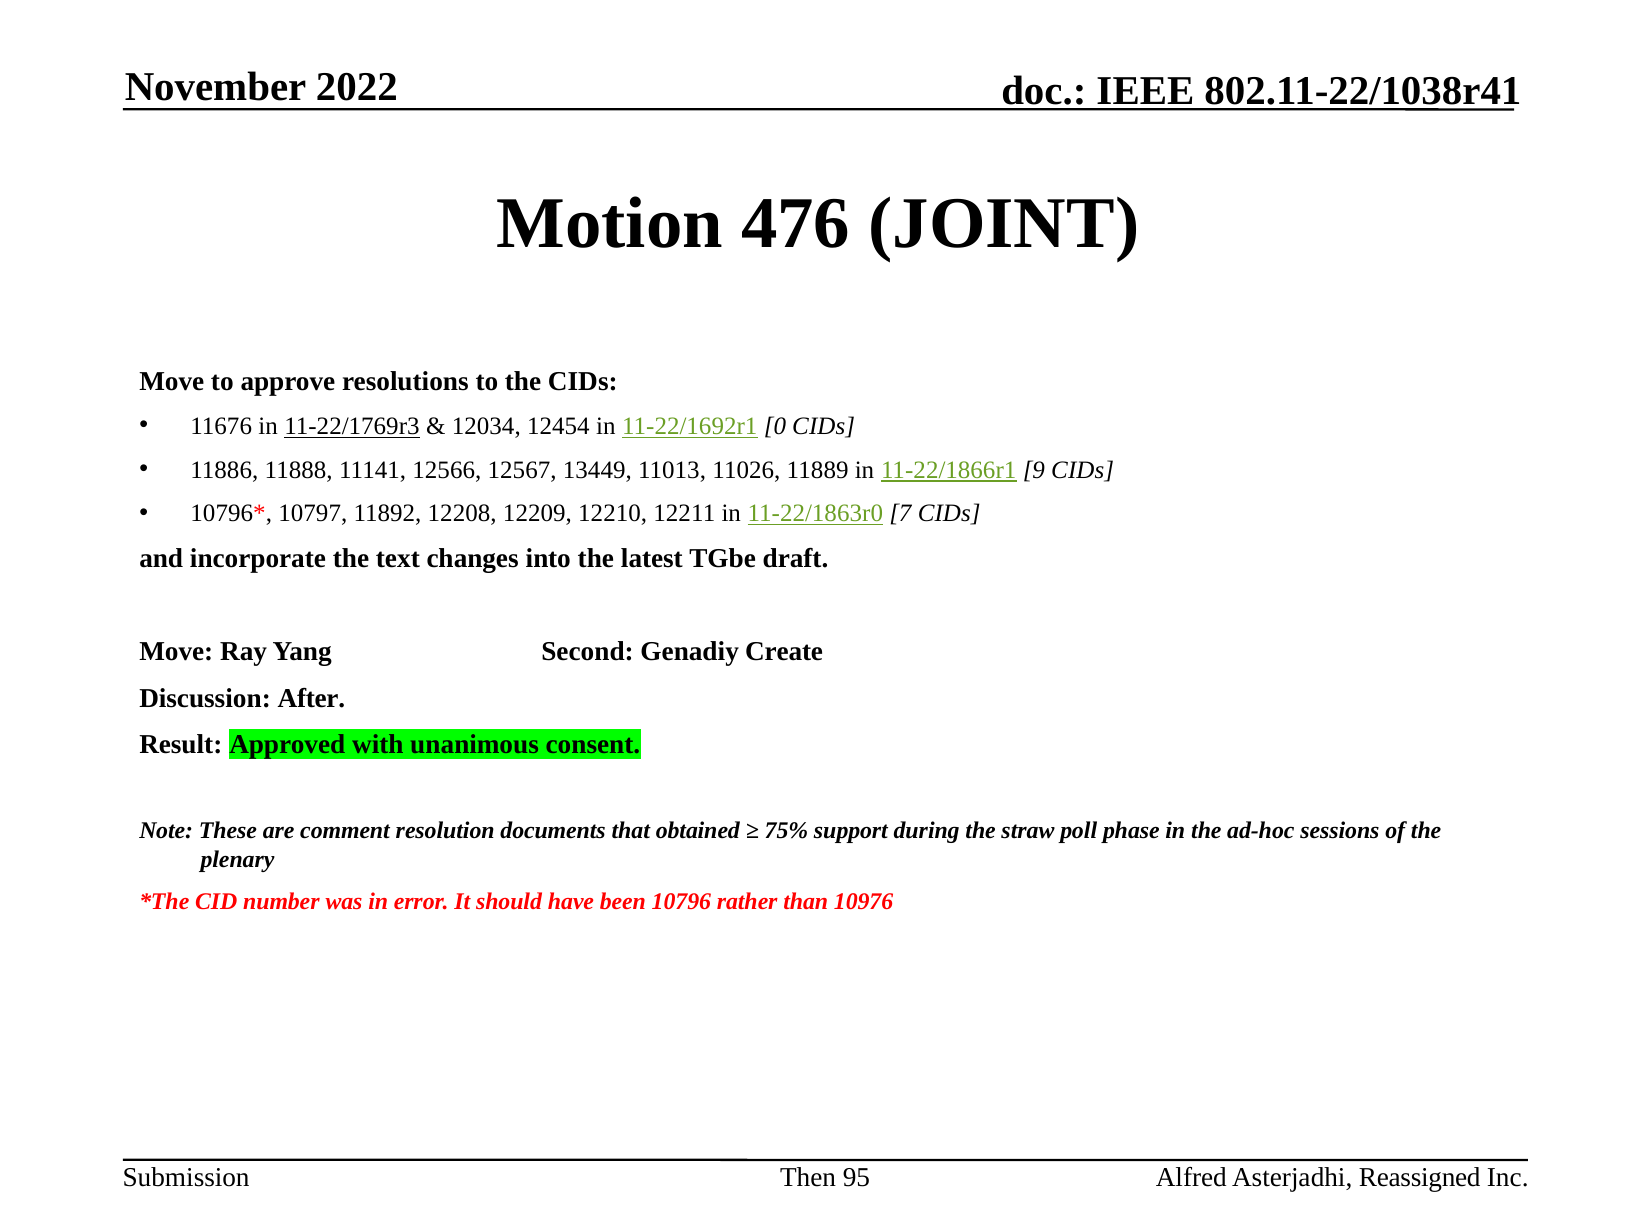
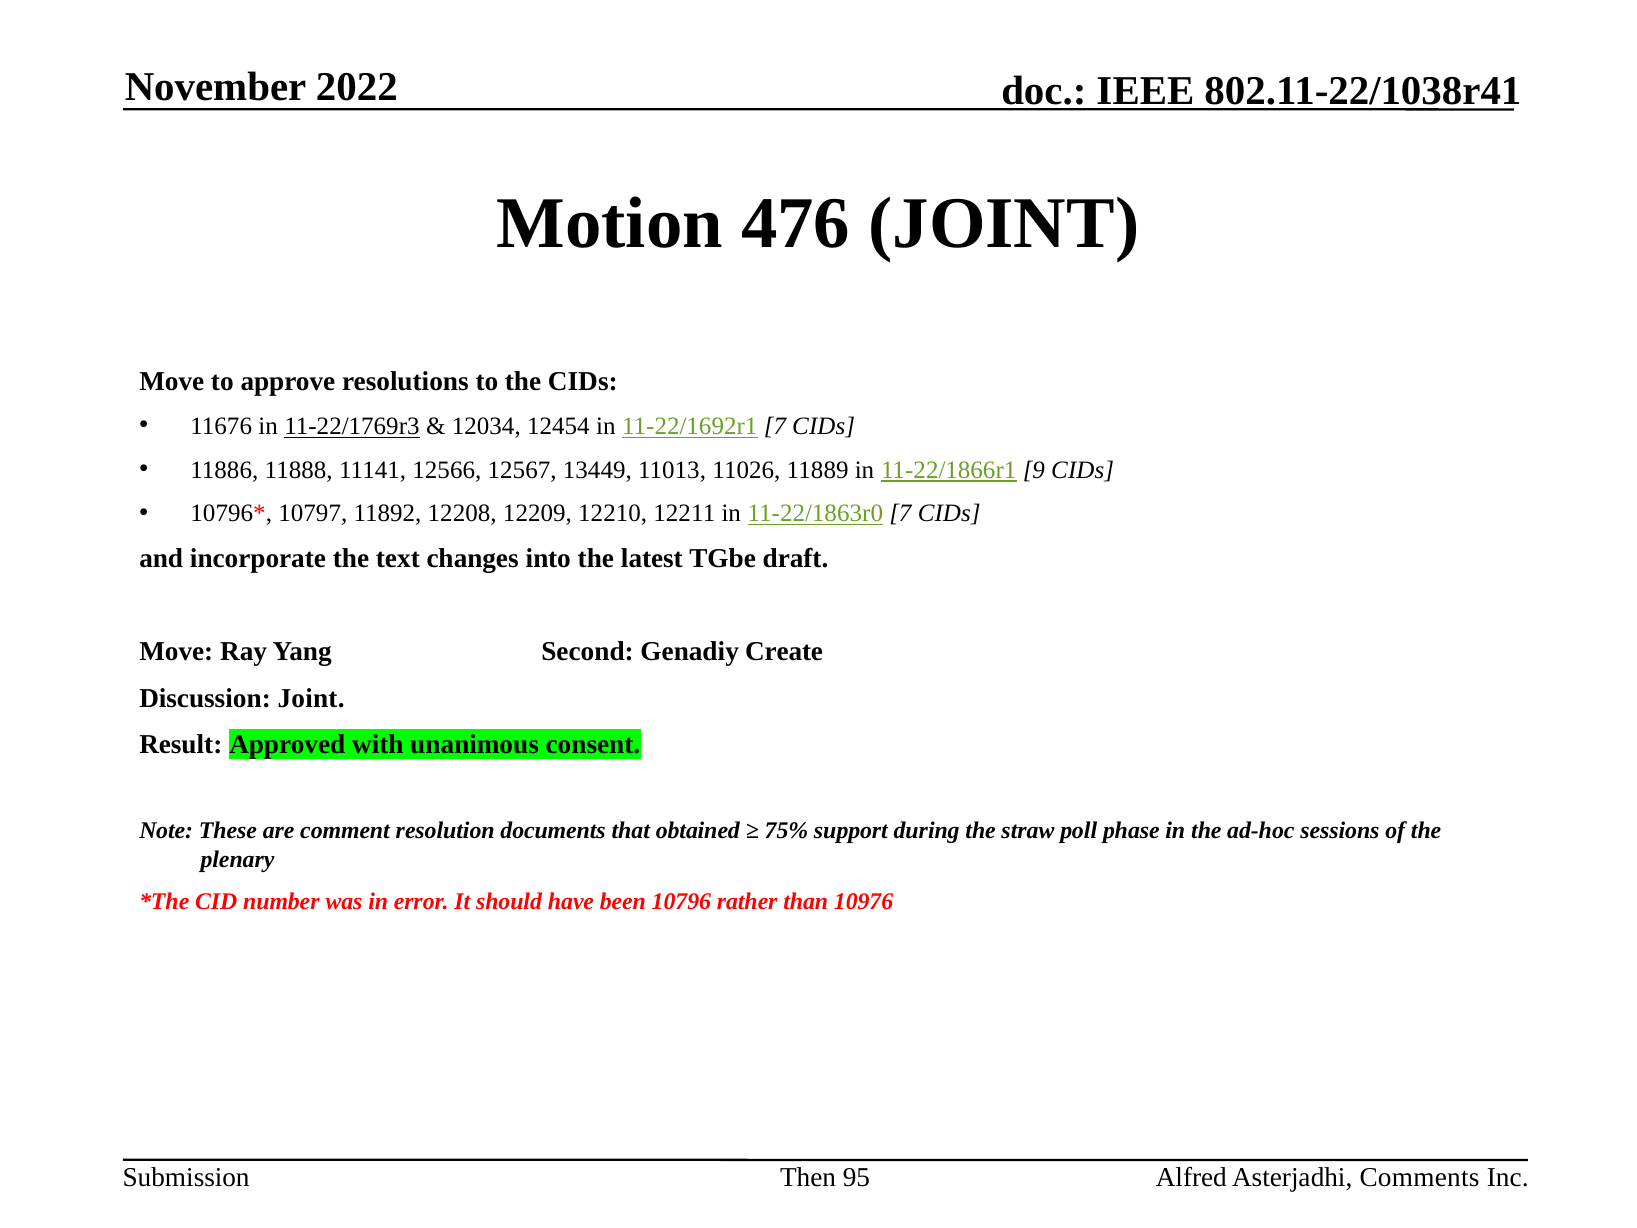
11-22/1692r1 0: 0 -> 7
Discussion After: After -> Joint
Reassigned: Reassigned -> Comments
